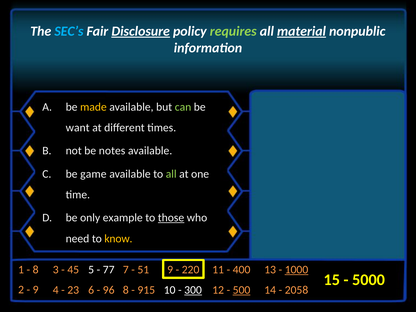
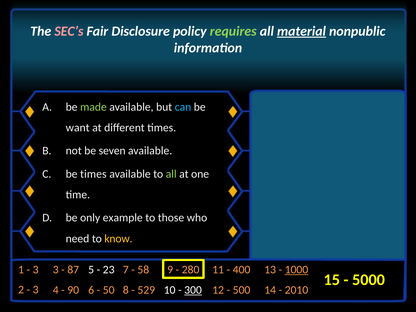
SEC’s colour: light blue -> pink
Disclosure underline: present -> none
made colour: yellow -> light green
can colour: light green -> light blue
notes: notes -> seven
be game: game -> times
those underline: present -> none
8 at (36, 270): 8 -> 3
45: 45 -> 87
77: 77 -> 23
51: 51 -> 58
220: 220 -> 280
9 at (36, 290): 9 -> 3
23: 23 -> 90
96: 96 -> 50
915: 915 -> 529
500 underline: present -> none
2058: 2058 -> 2010
